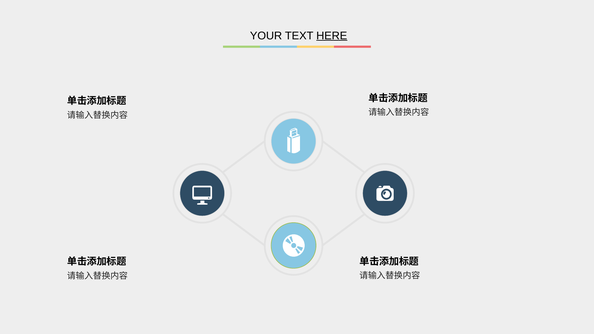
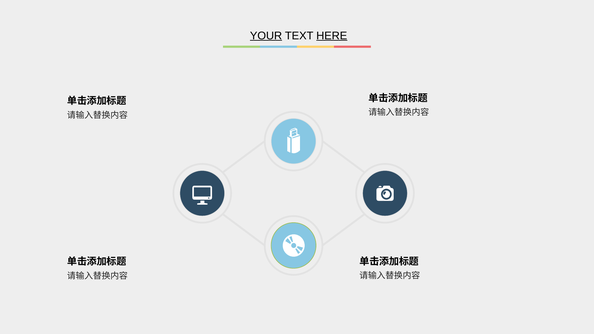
YOUR underline: none -> present
